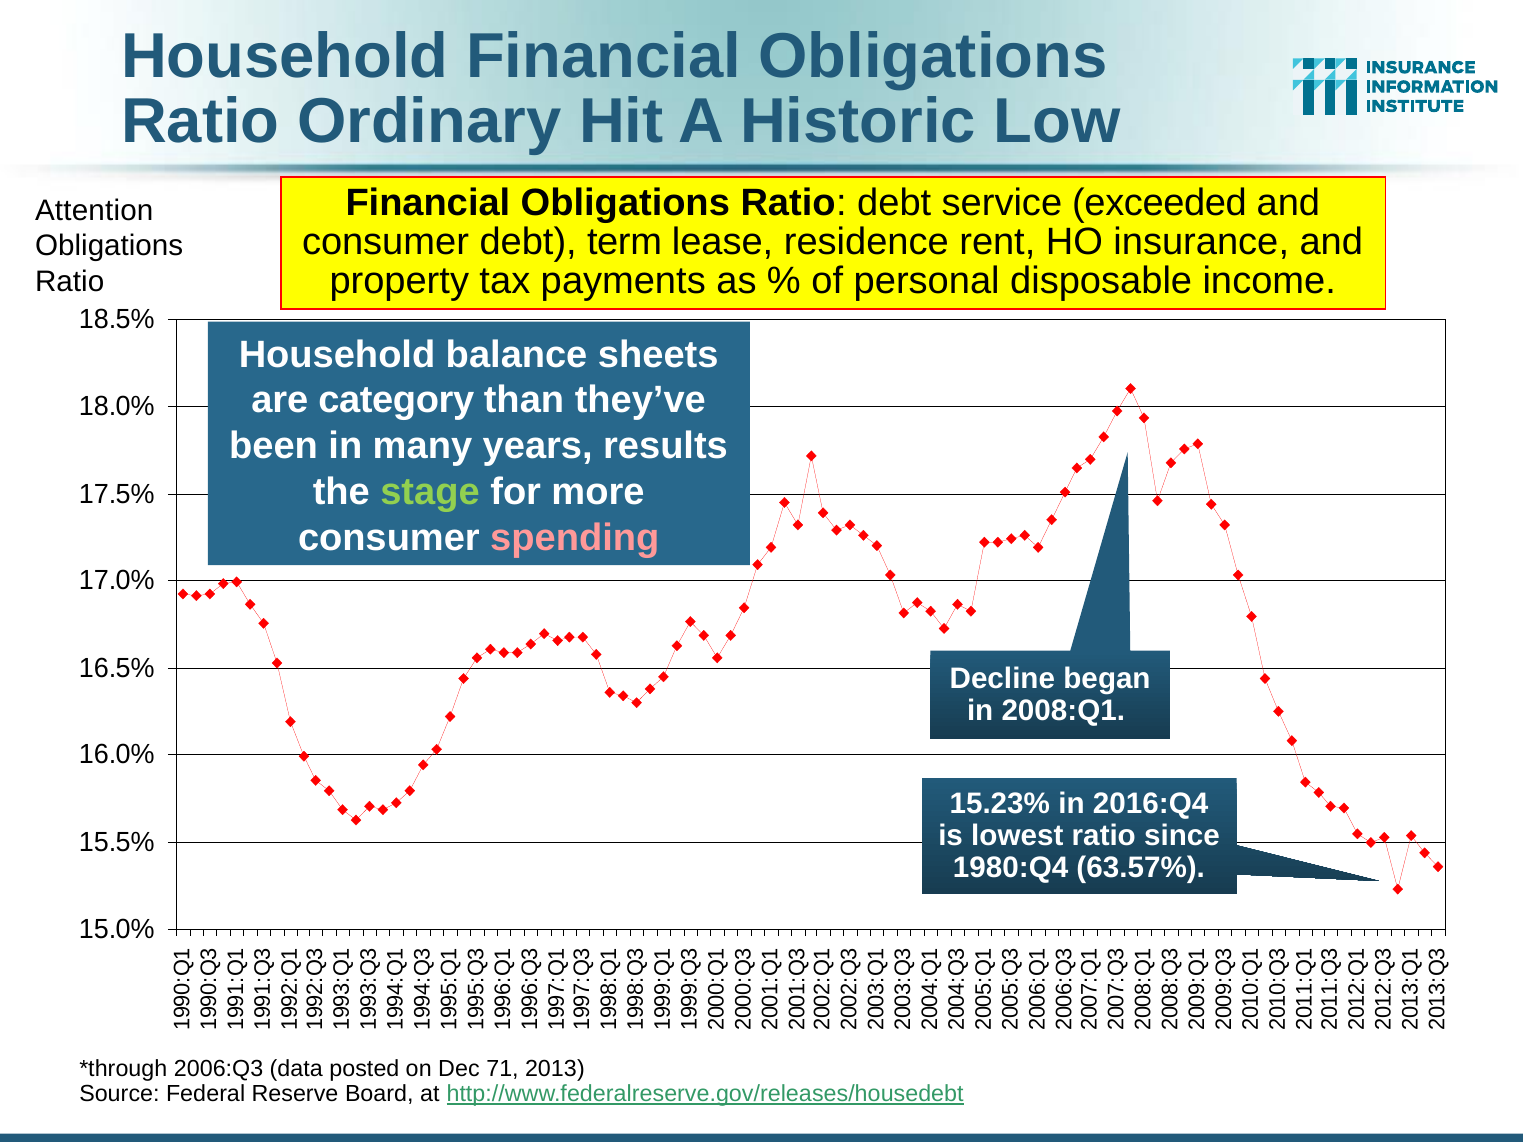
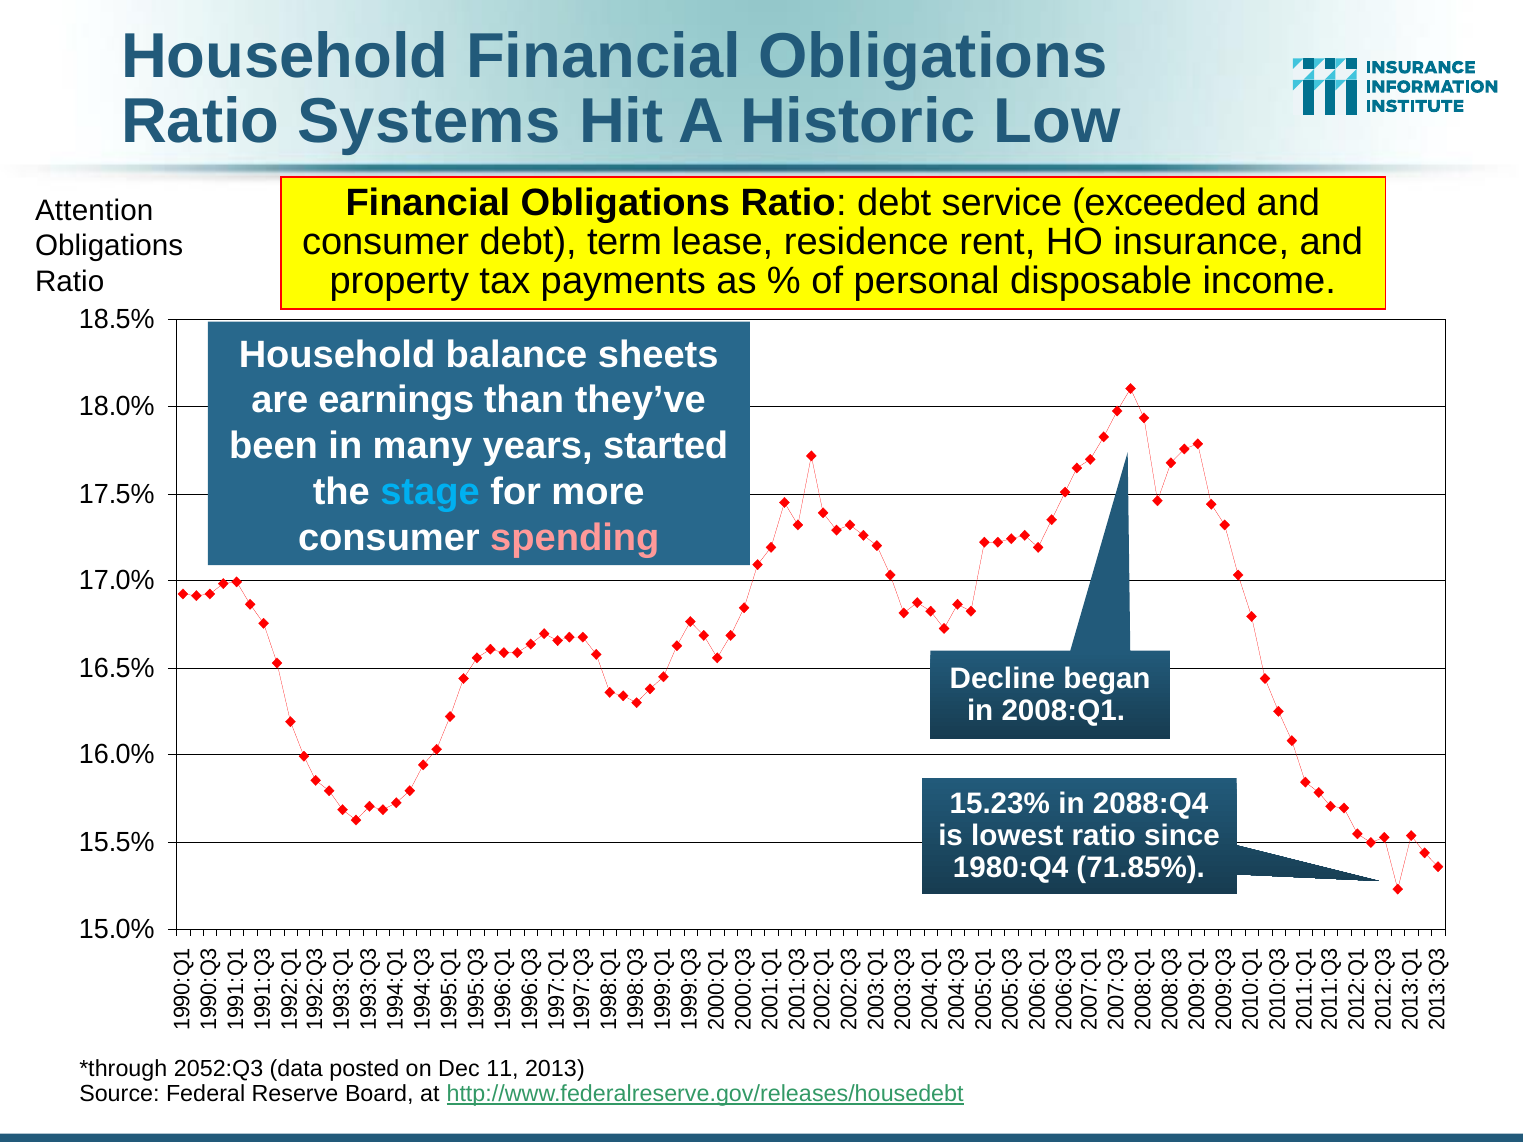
Ordinary: Ordinary -> Systems
category: category -> earnings
results: results -> started
stage colour: light green -> light blue
2016:Q4: 2016:Q4 -> 2088:Q4
63.57%: 63.57% -> 71.85%
2006:Q3: 2006:Q3 -> 2052:Q3
71: 71 -> 11
